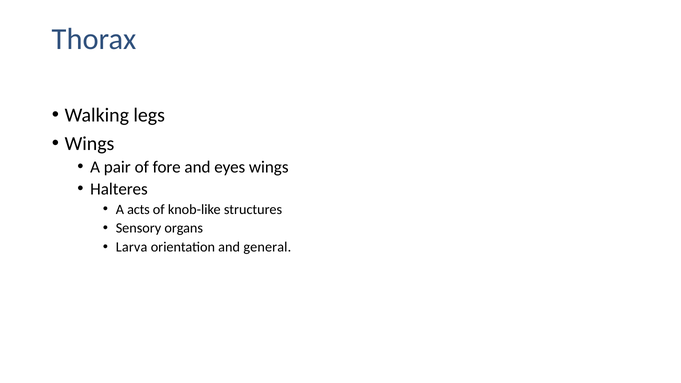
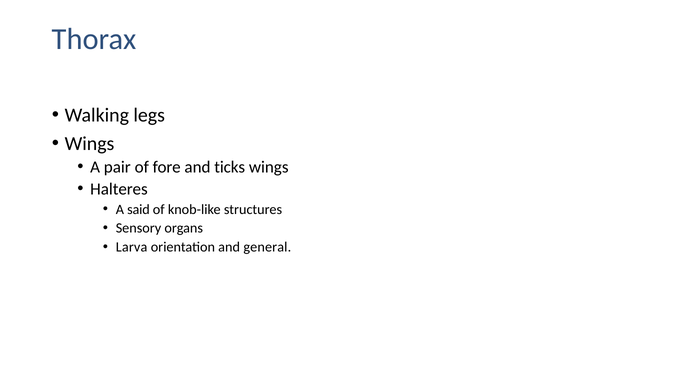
eyes: eyes -> ticks
acts: acts -> said
